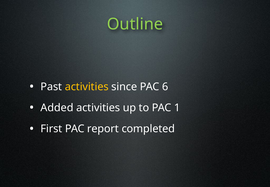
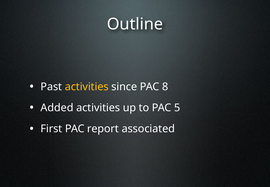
Outline colour: light green -> white
6: 6 -> 8
1: 1 -> 5
completed: completed -> associated
